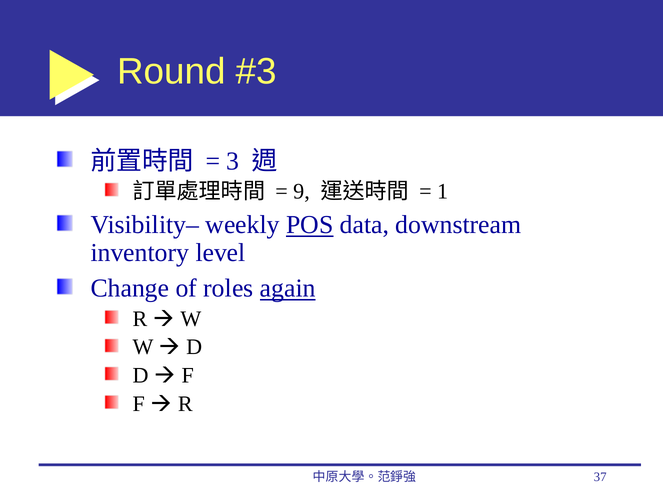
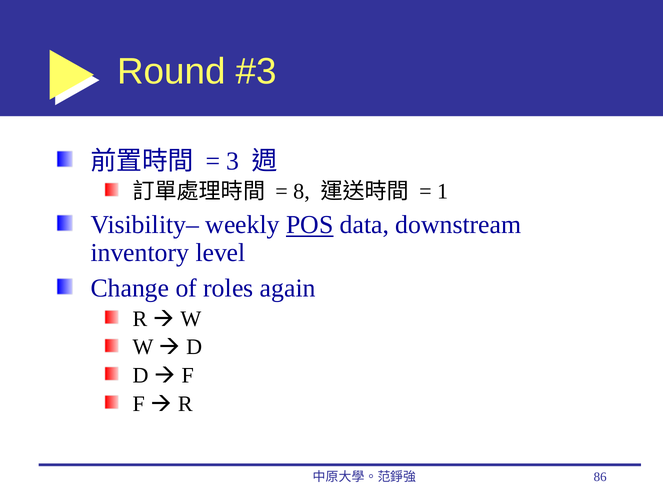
9: 9 -> 8
again underline: present -> none
37: 37 -> 86
